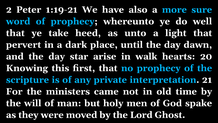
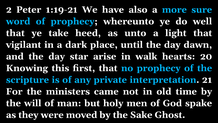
pervert: pervert -> vigilant
Lord: Lord -> Sake
